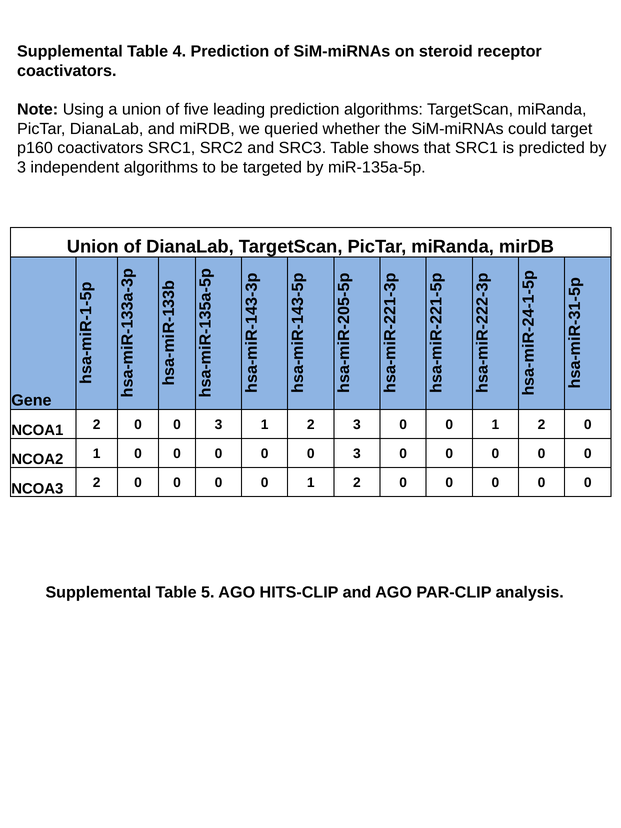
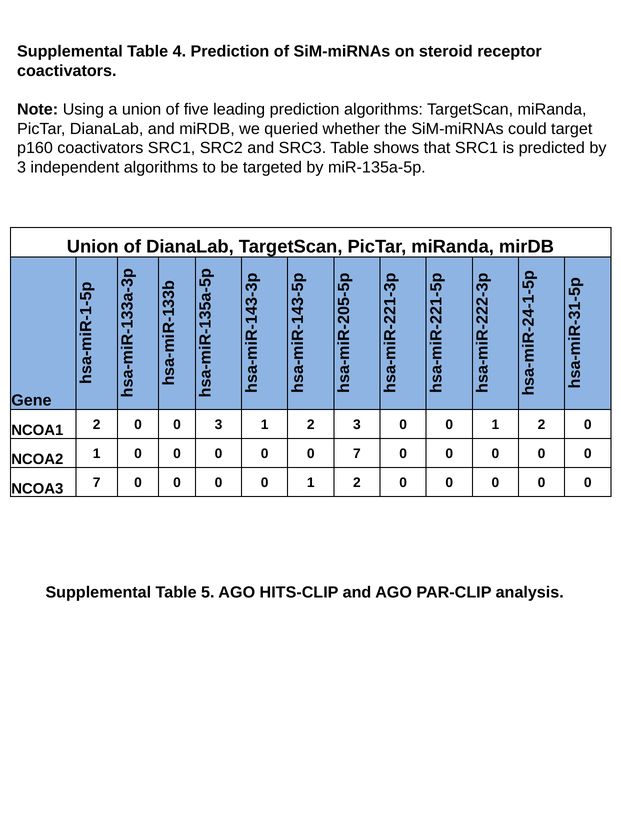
0 0 0 3: 3 -> 7
NCOA3 2: 2 -> 7
